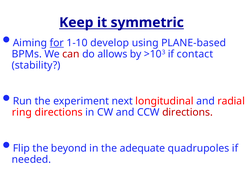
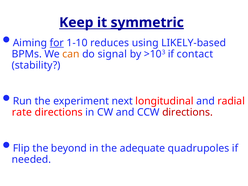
symmetric underline: none -> present
develop: develop -> reduces
PLANE-based: PLANE-based -> LIKELY-based
can colour: red -> orange
allows: allows -> signal
ring: ring -> rate
